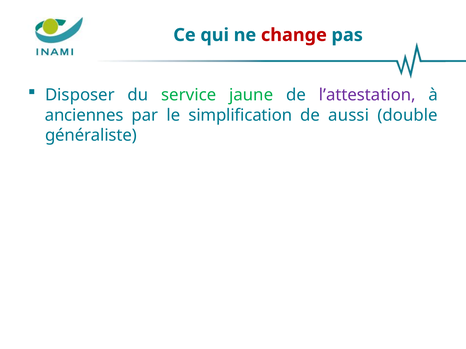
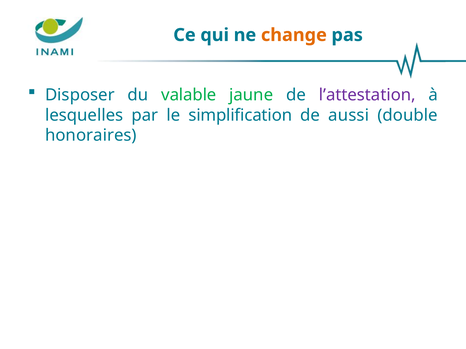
change colour: red -> orange
service: service -> valable
anciennes: anciennes -> lesquelles
généraliste: généraliste -> honoraires
